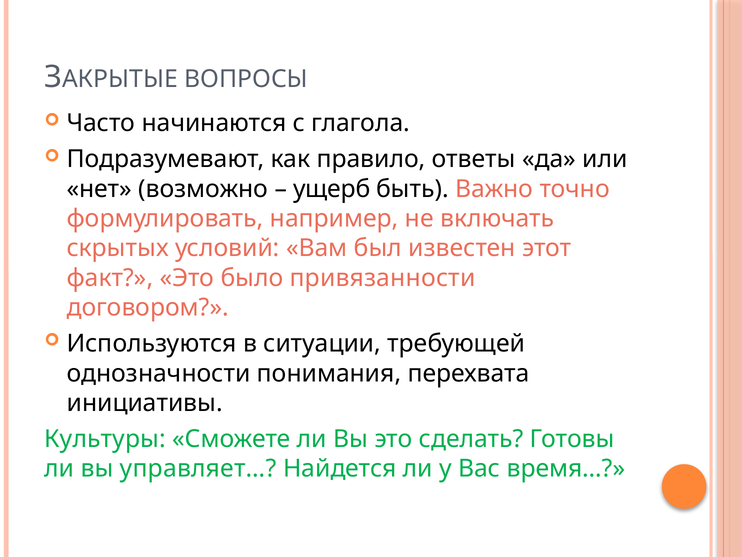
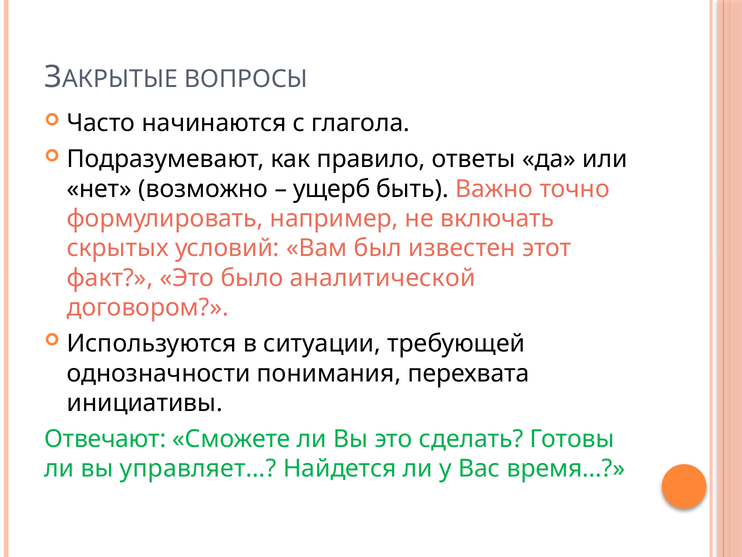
привязанности: привязанности -> аналитической
Культуры: Культуры -> Отвечают
